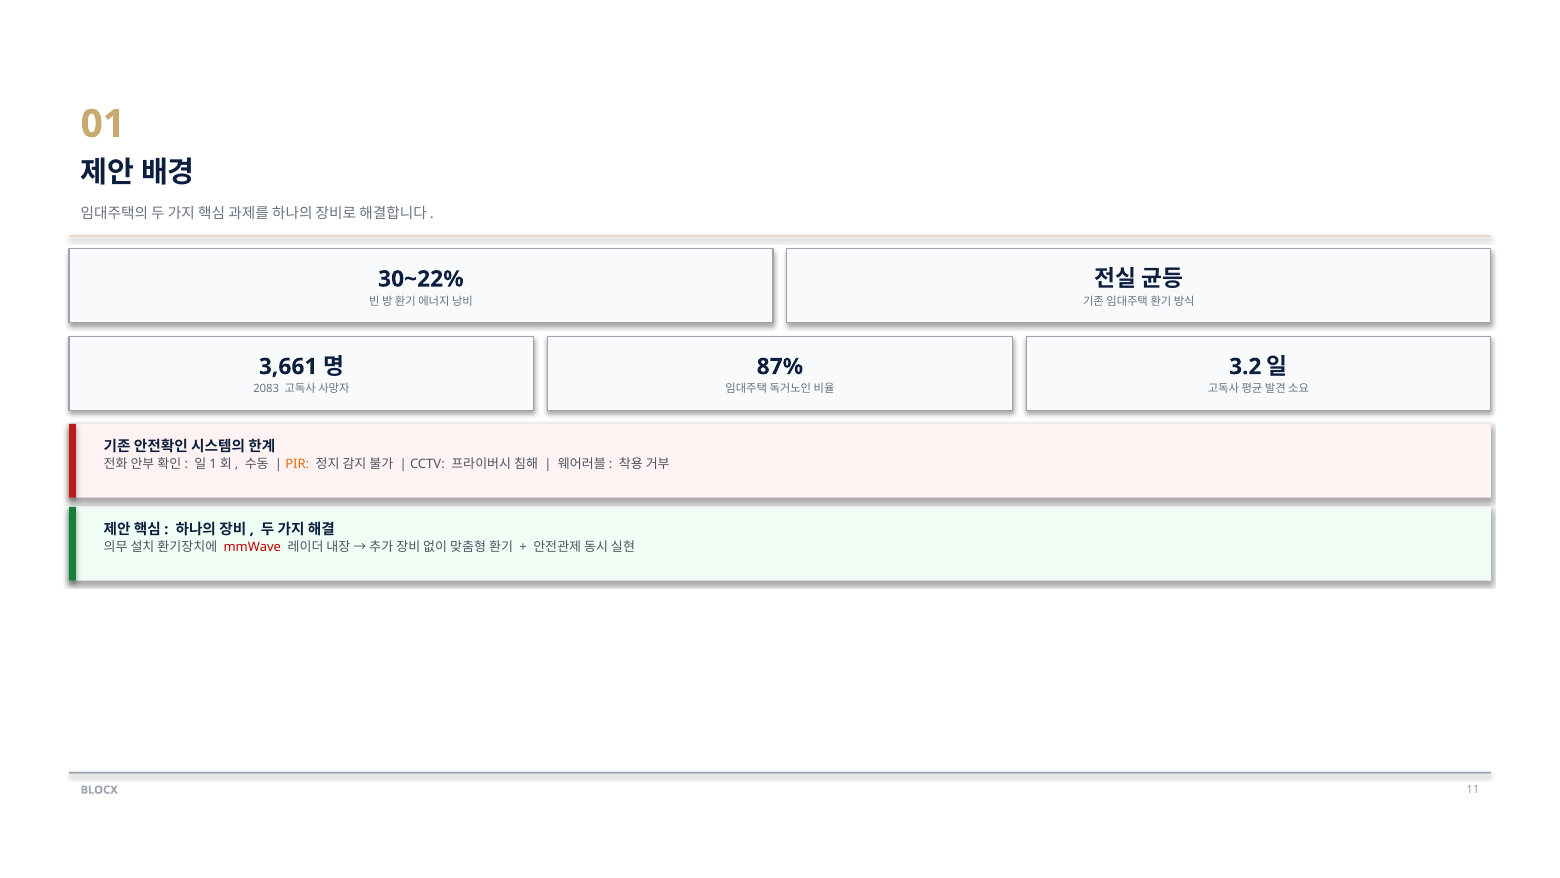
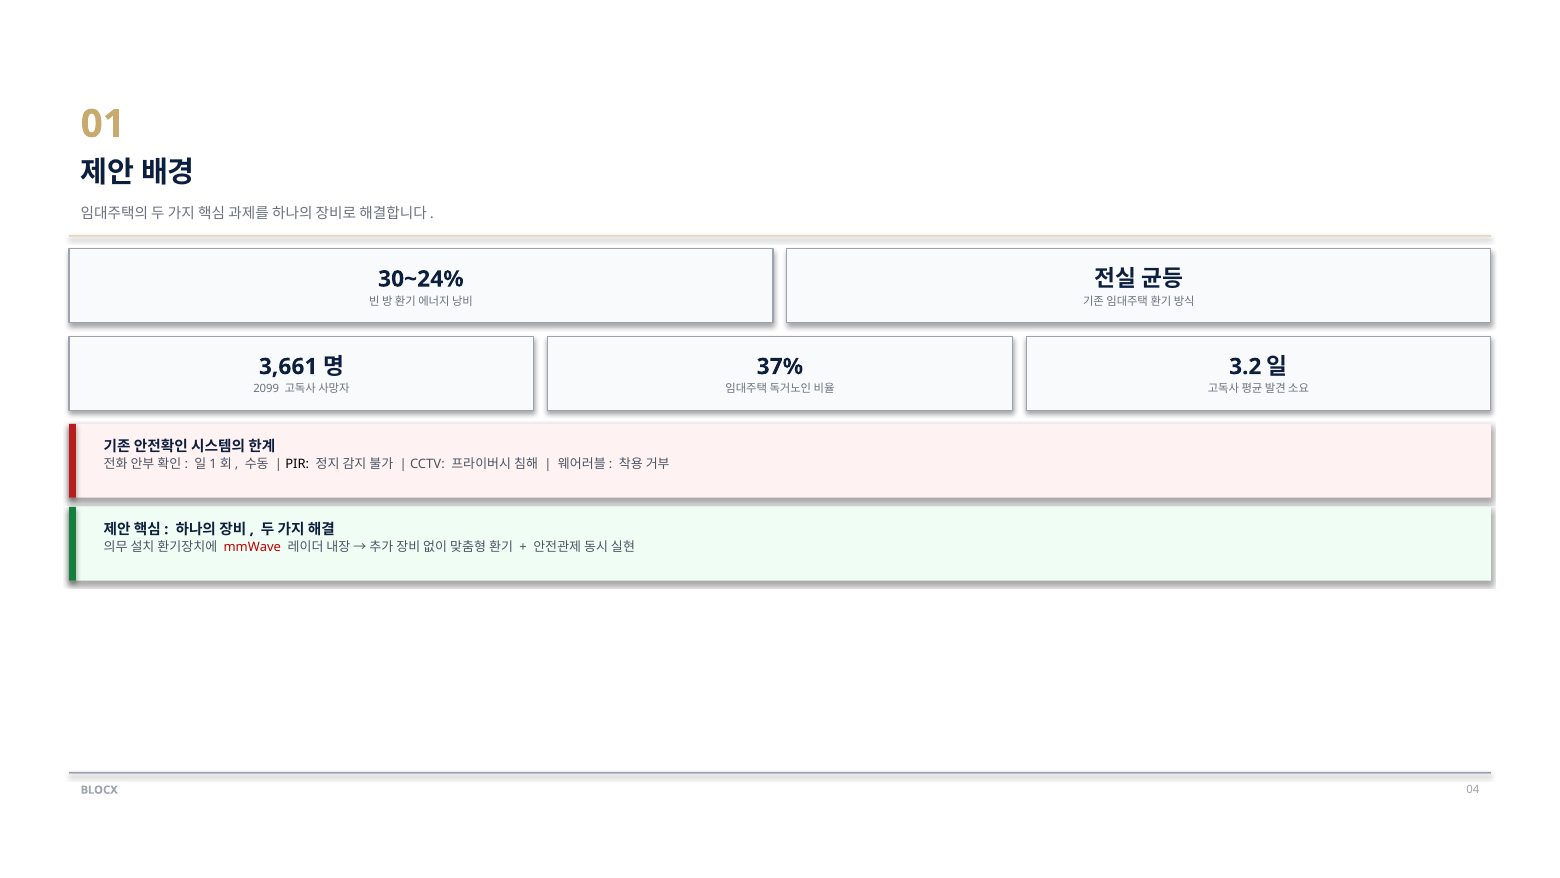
30~22%: 30~22% -> 30~24%
87%: 87% -> 37%
2083: 2083 -> 2099
PIR colour: orange -> black
11: 11 -> 04
